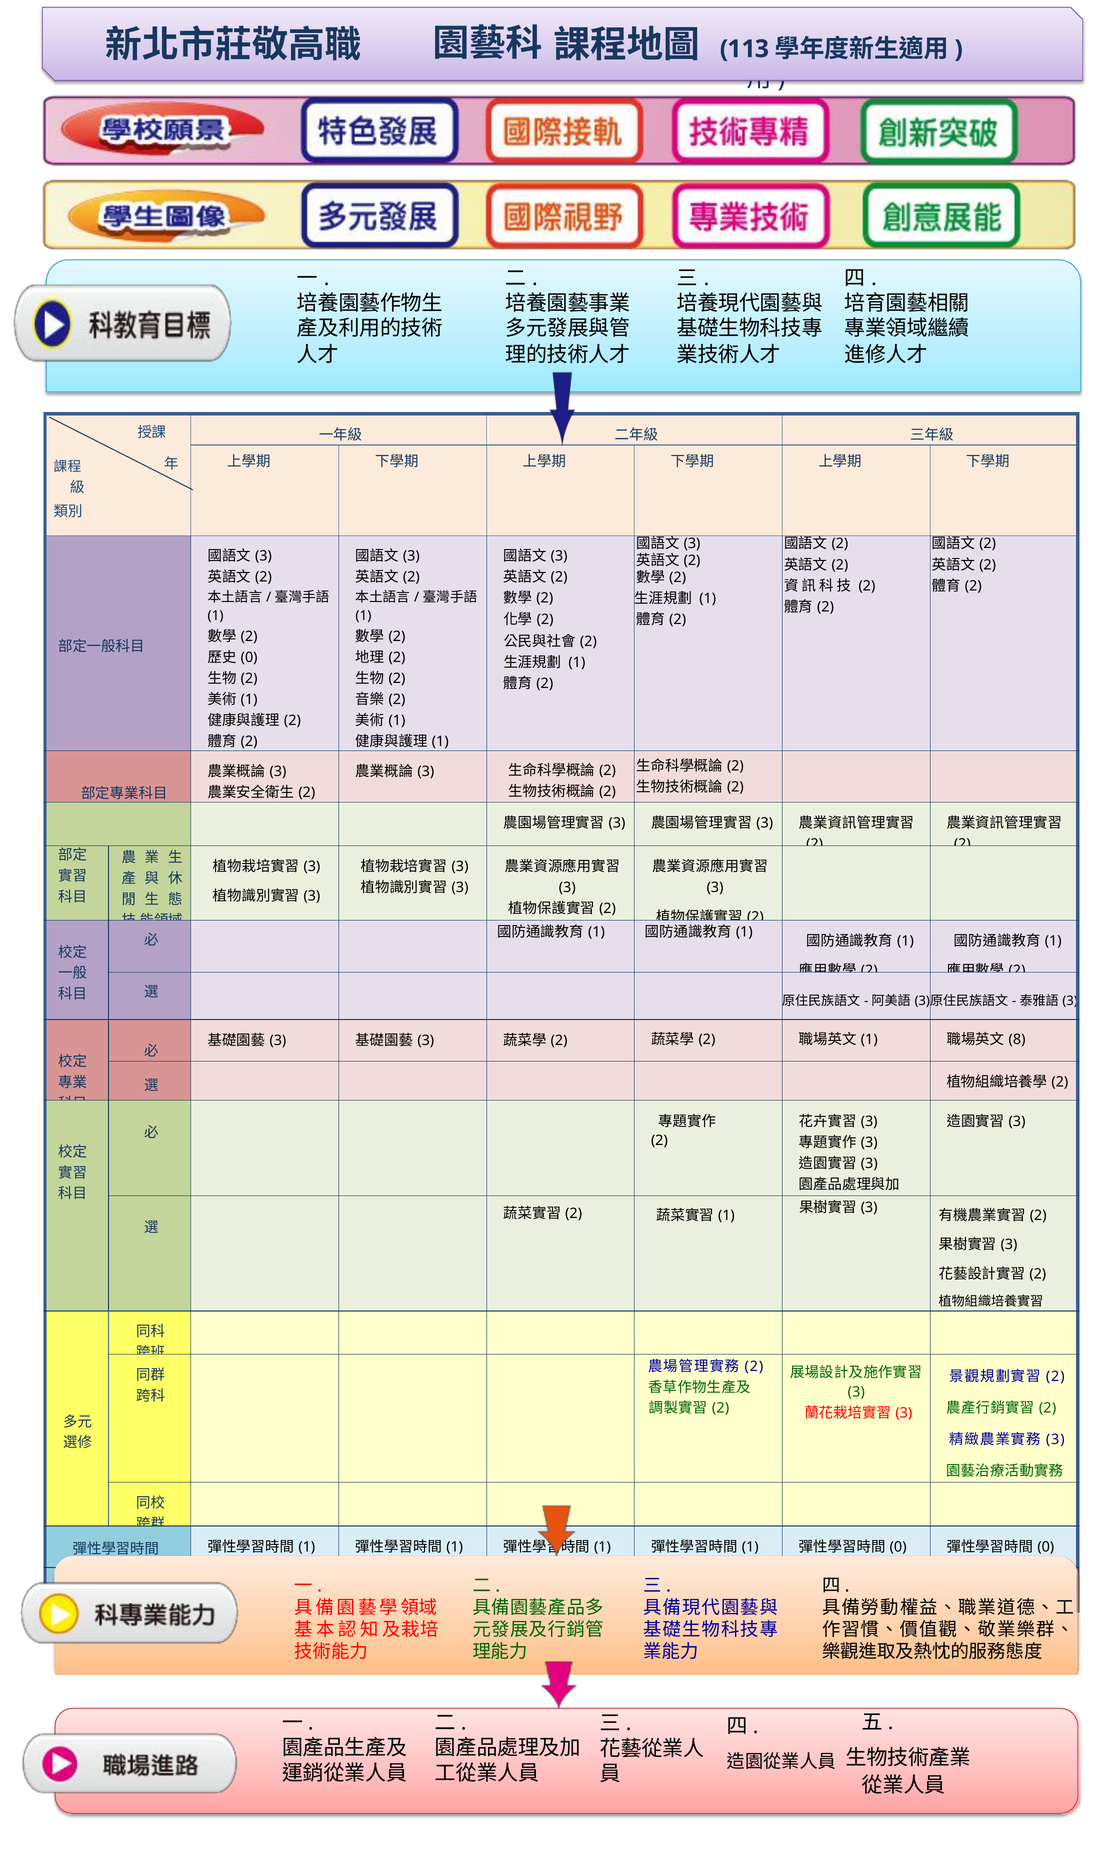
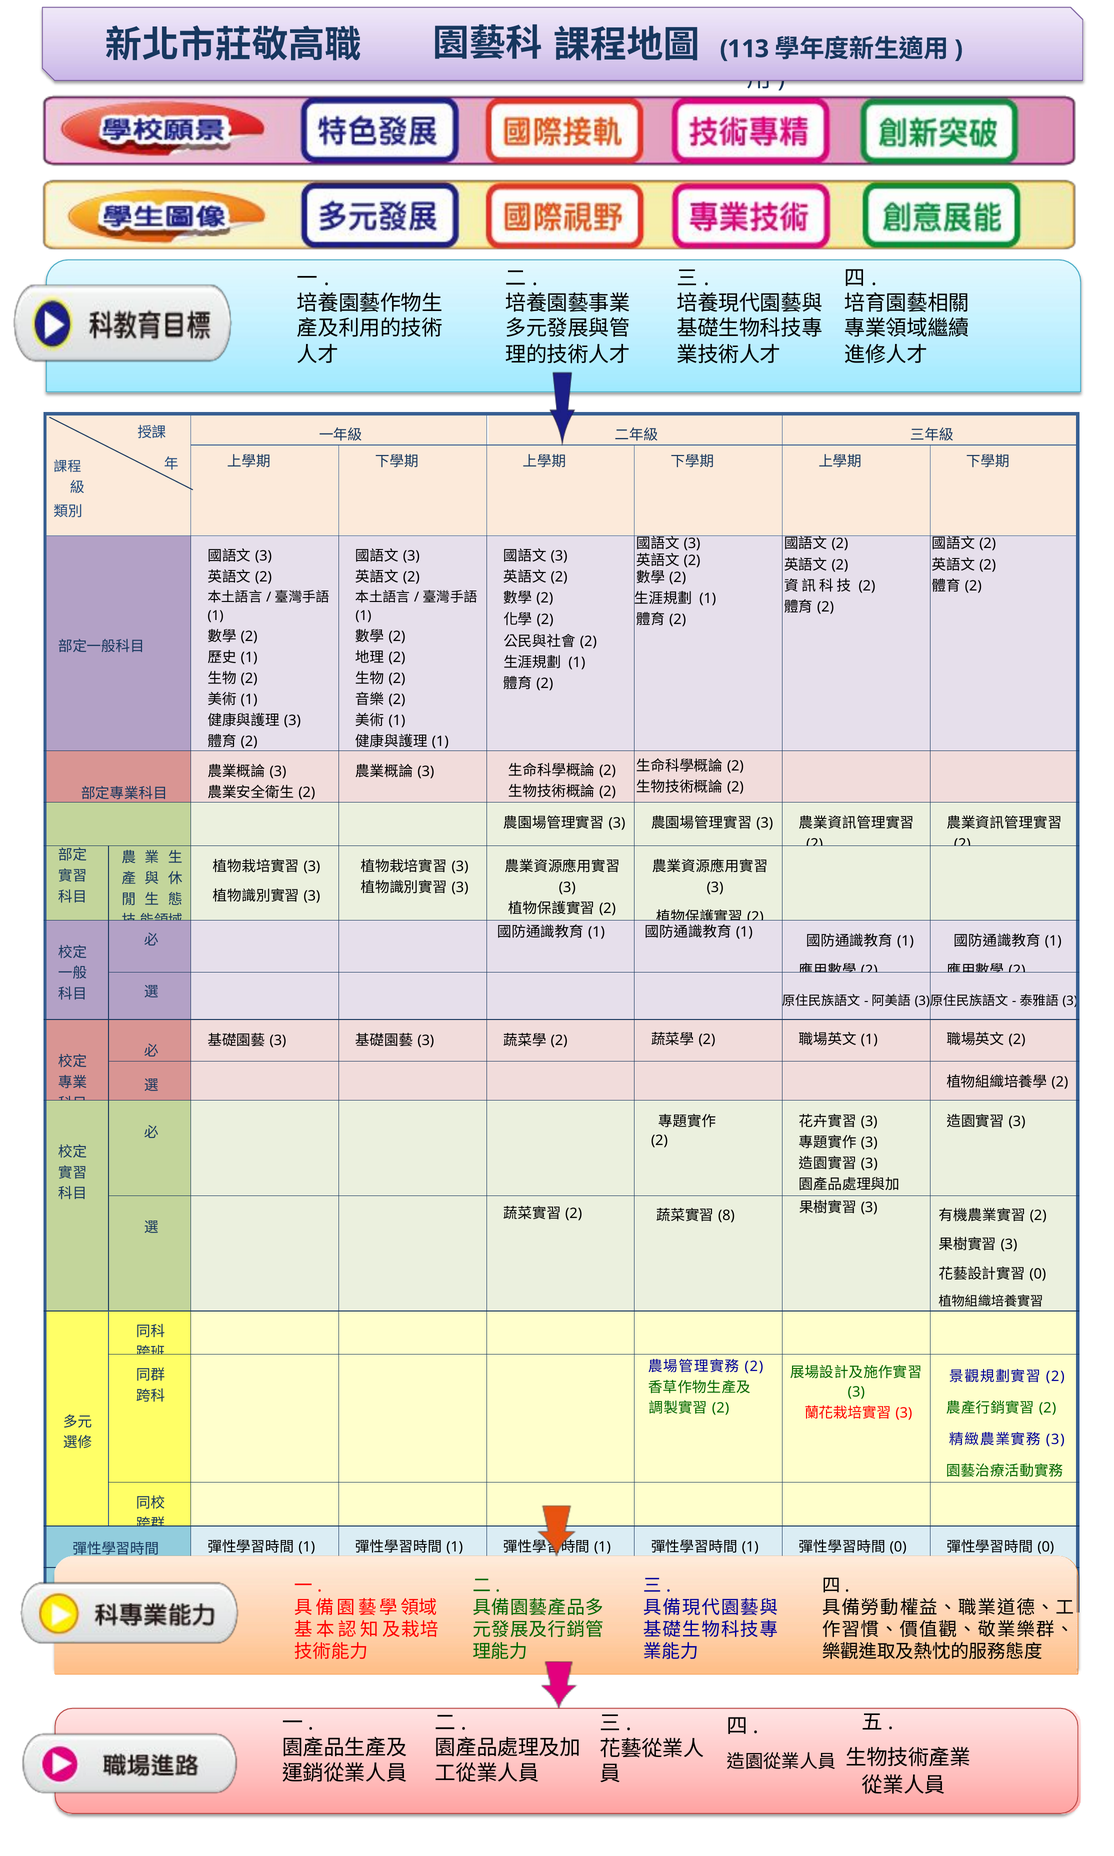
0 at (249, 657): 0 -> 1
2 at (292, 721): 2 -> 3
8 at (1017, 1040): 8 -> 2
1 at (726, 1216): 1 -> 8
2 at (1038, 1274): 2 -> 0
